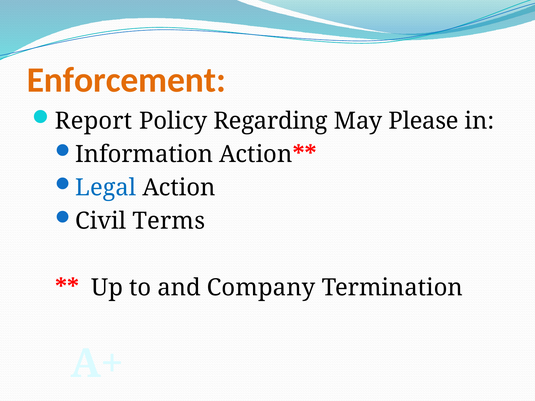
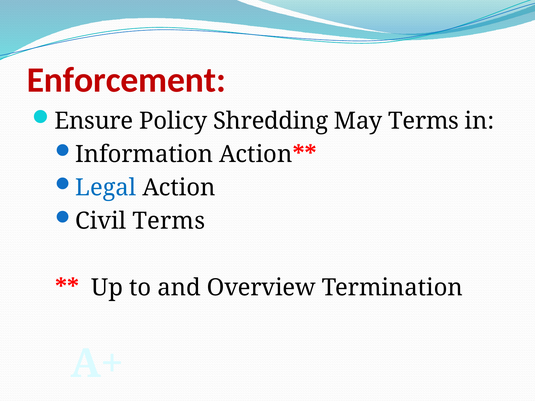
Enforcement colour: orange -> red
Report: Report -> Ensure
Regarding: Regarding -> Shredding
May Please: Please -> Terms
Company: Company -> Overview
